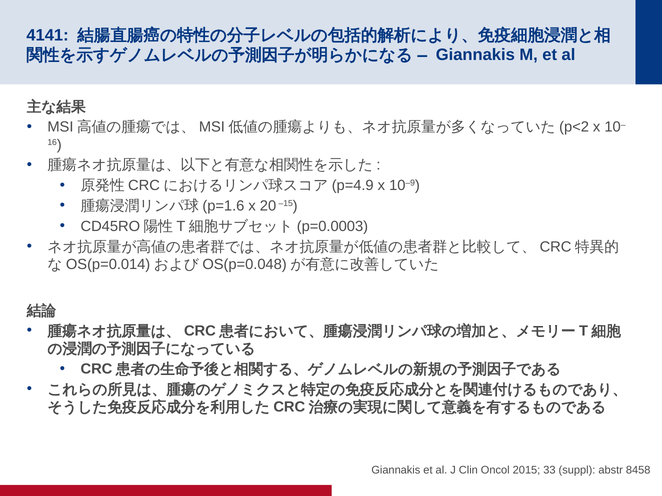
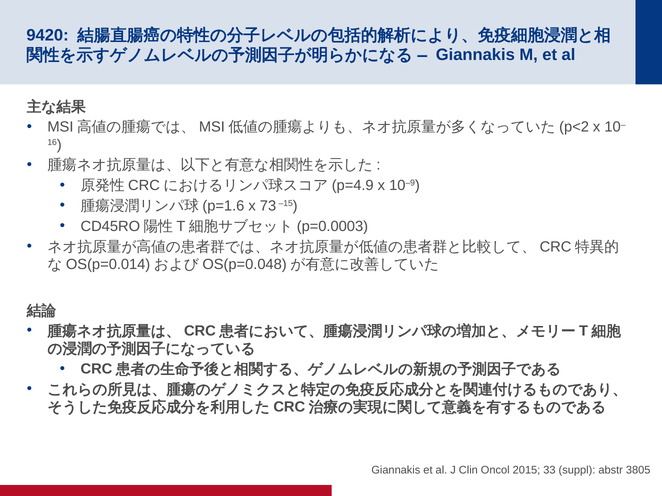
4141: 4141 -> 9420
20: 20 -> 73
8458: 8458 -> 3805
